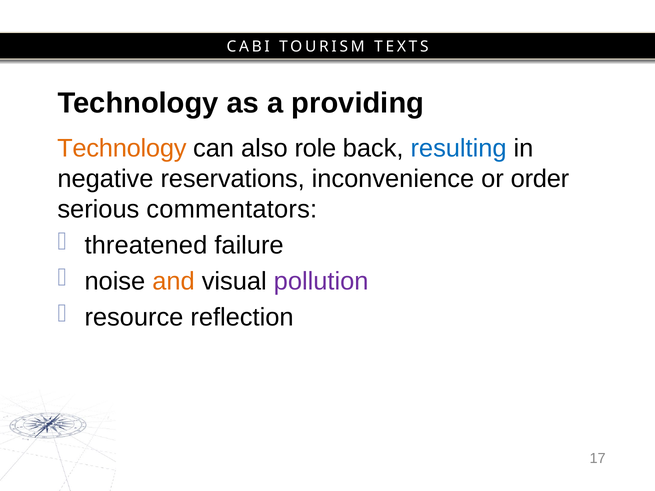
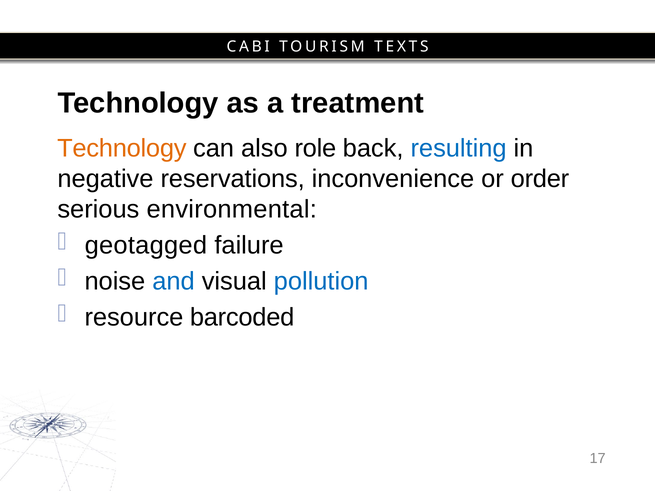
providing: providing -> treatment
commentators: commentators -> environmental
threatened: threatened -> geotagged
and colour: orange -> blue
pollution colour: purple -> blue
reflection: reflection -> barcoded
